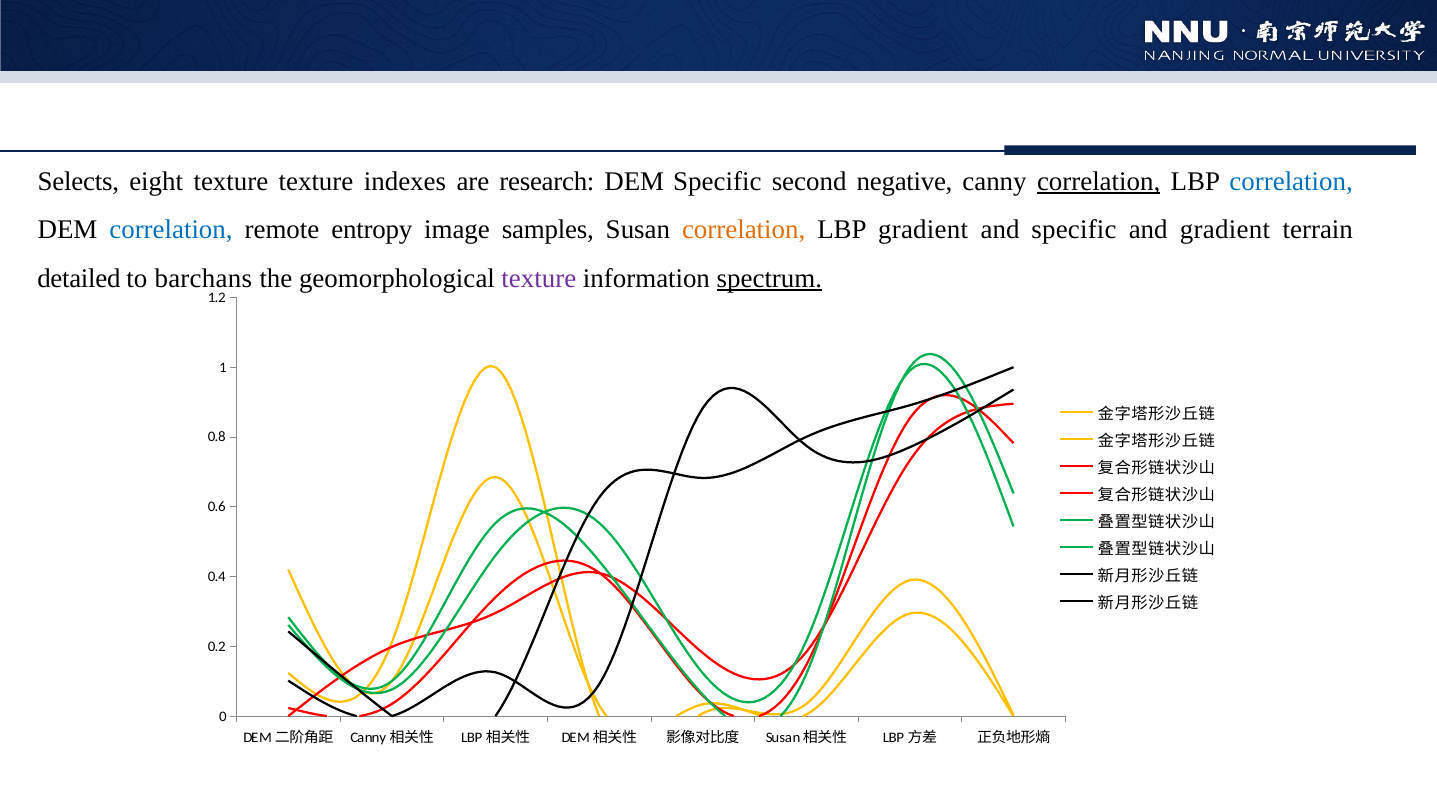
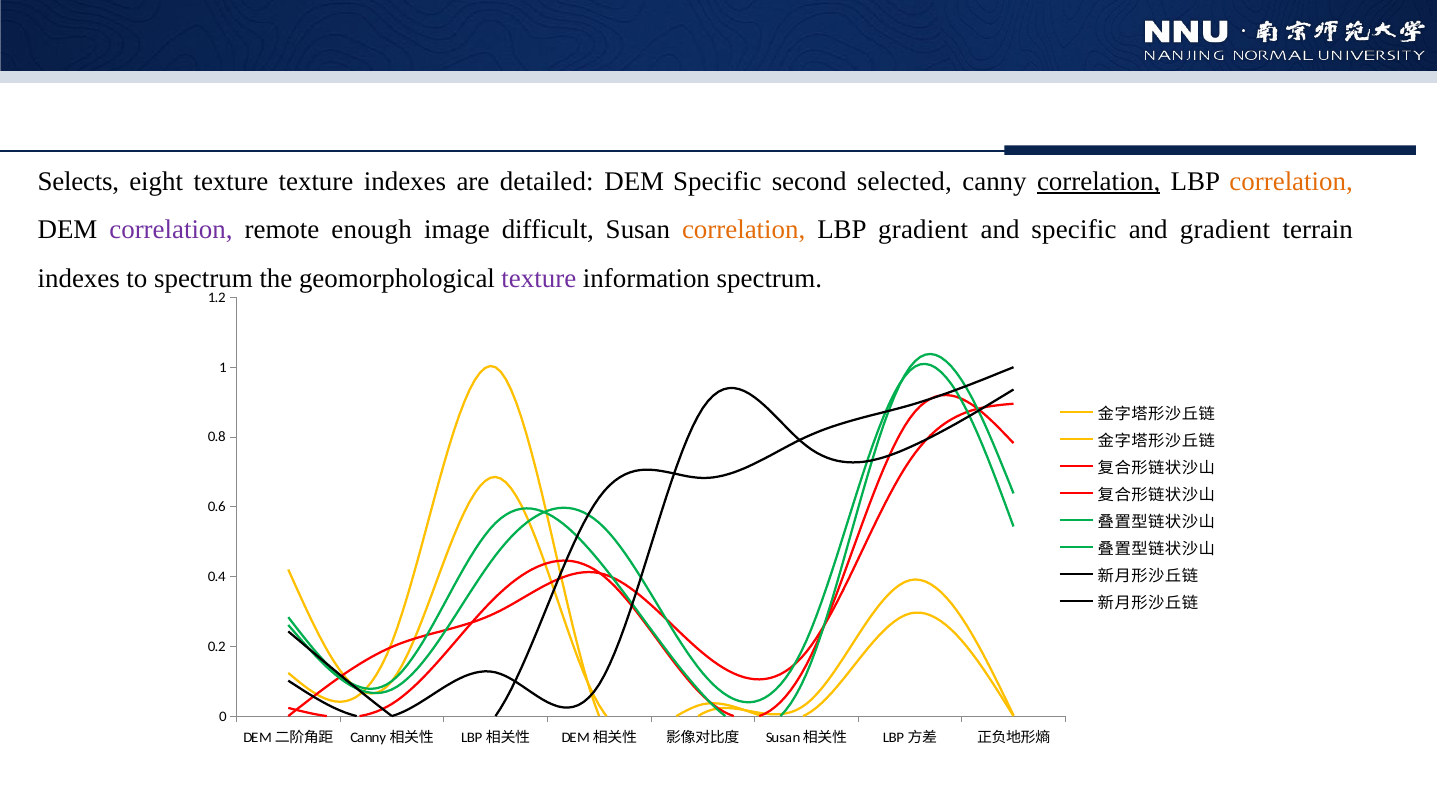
research: research -> detailed
negative: negative -> selected
correlation at (1291, 181) colour: blue -> orange
correlation at (171, 230) colour: blue -> purple
entropy: entropy -> enough
samples: samples -> difficult
detailed at (79, 278): detailed -> indexes
to barchans: barchans -> spectrum
spectrum at (769, 278) underline: present -> none
